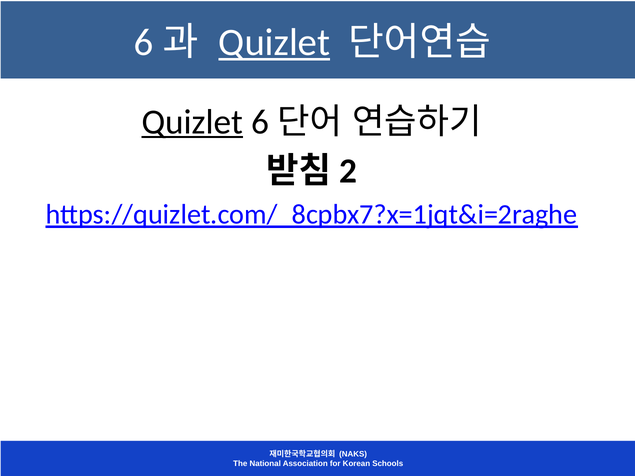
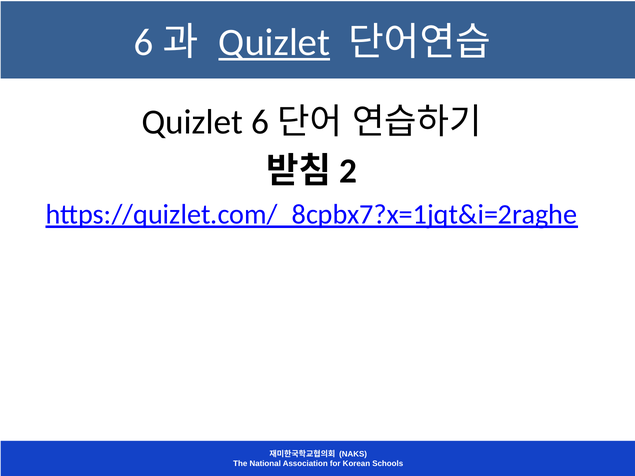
Quizlet at (192, 122) underline: present -> none
